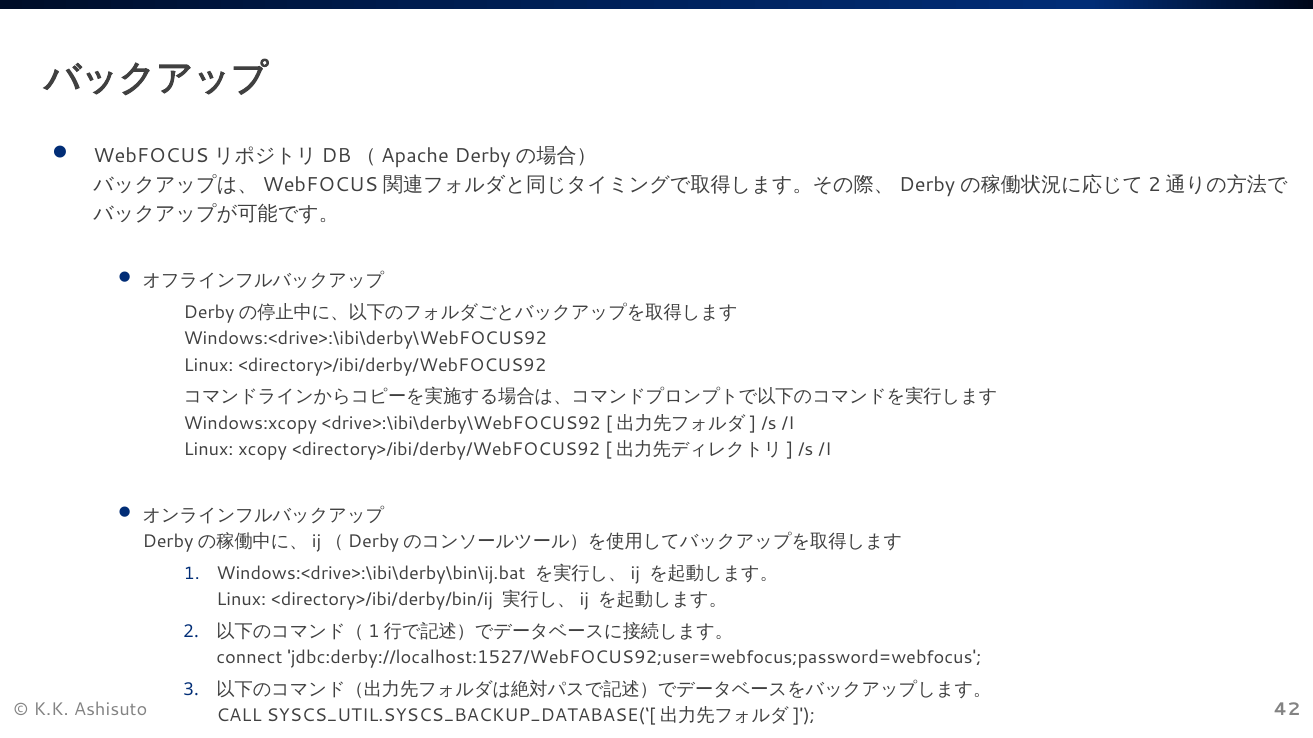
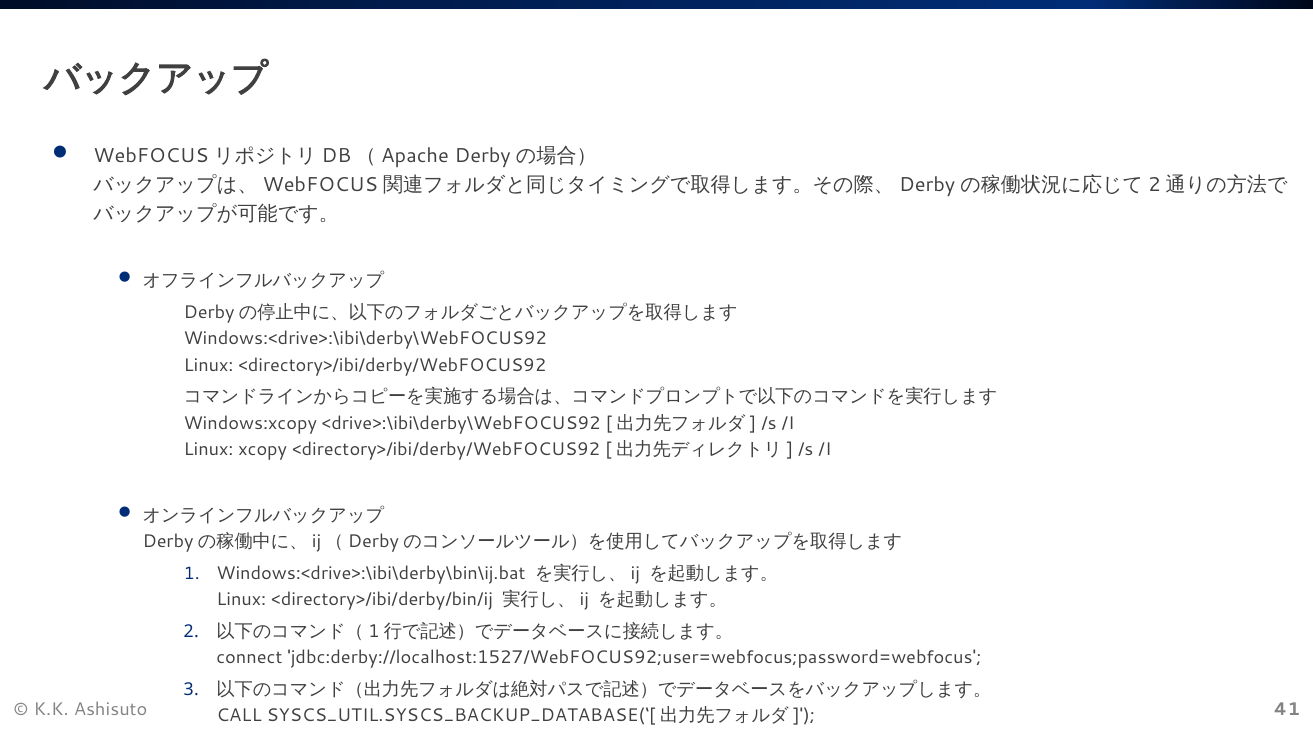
42: 42 -> 41
